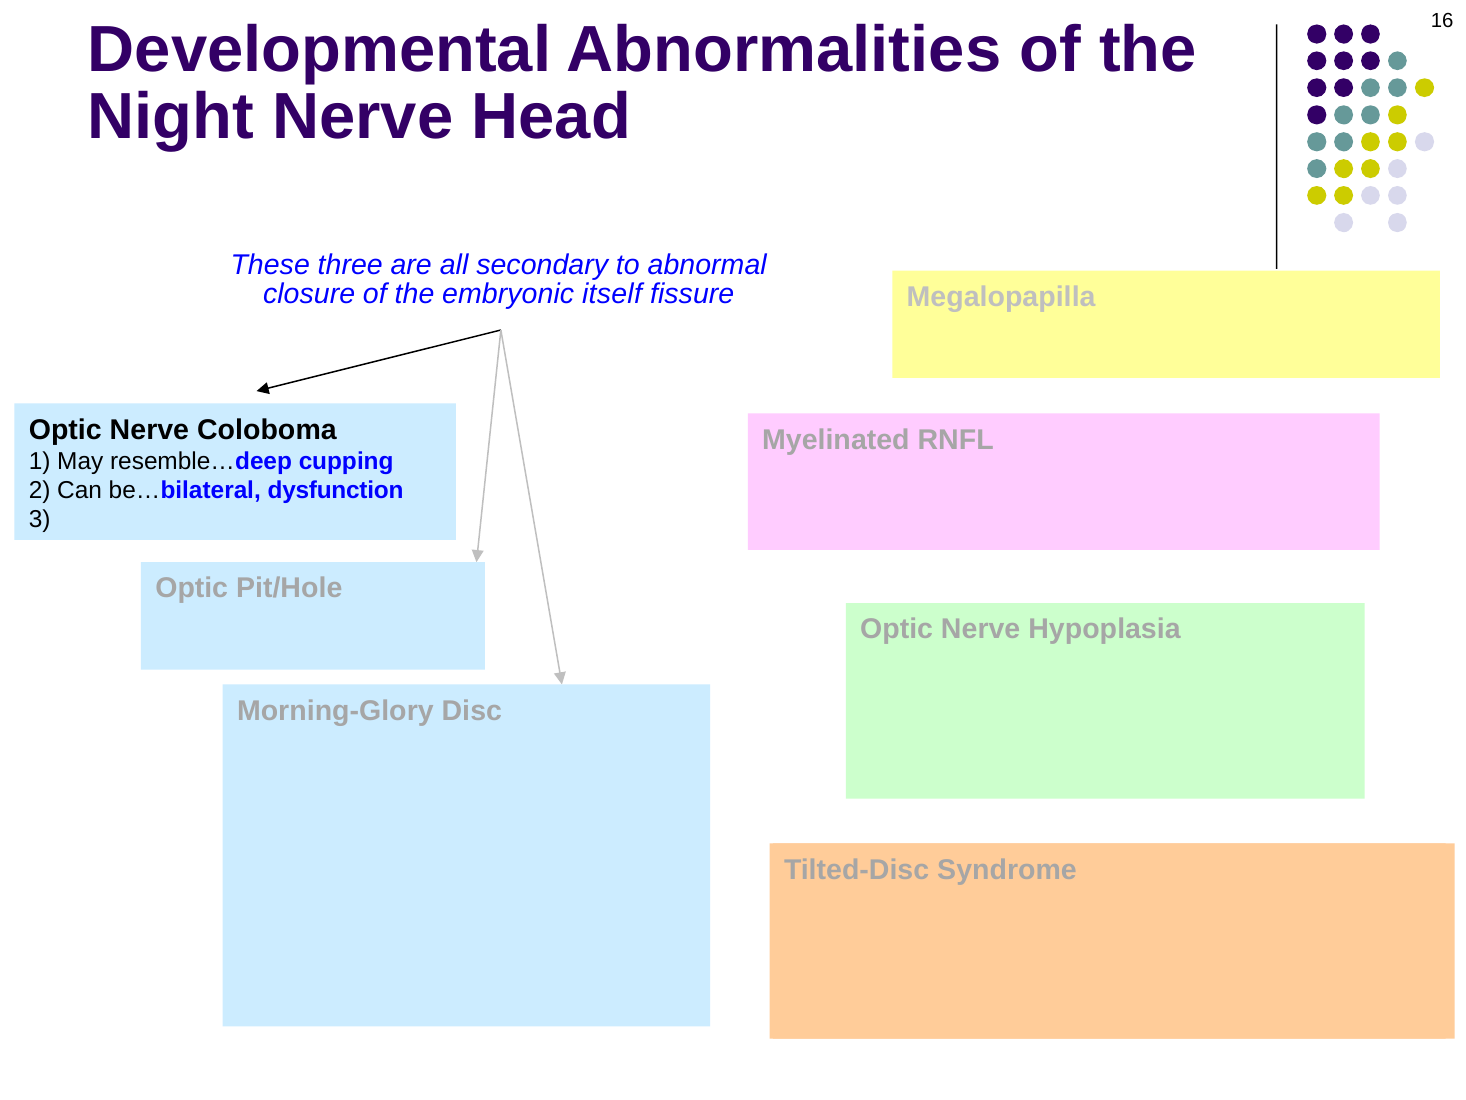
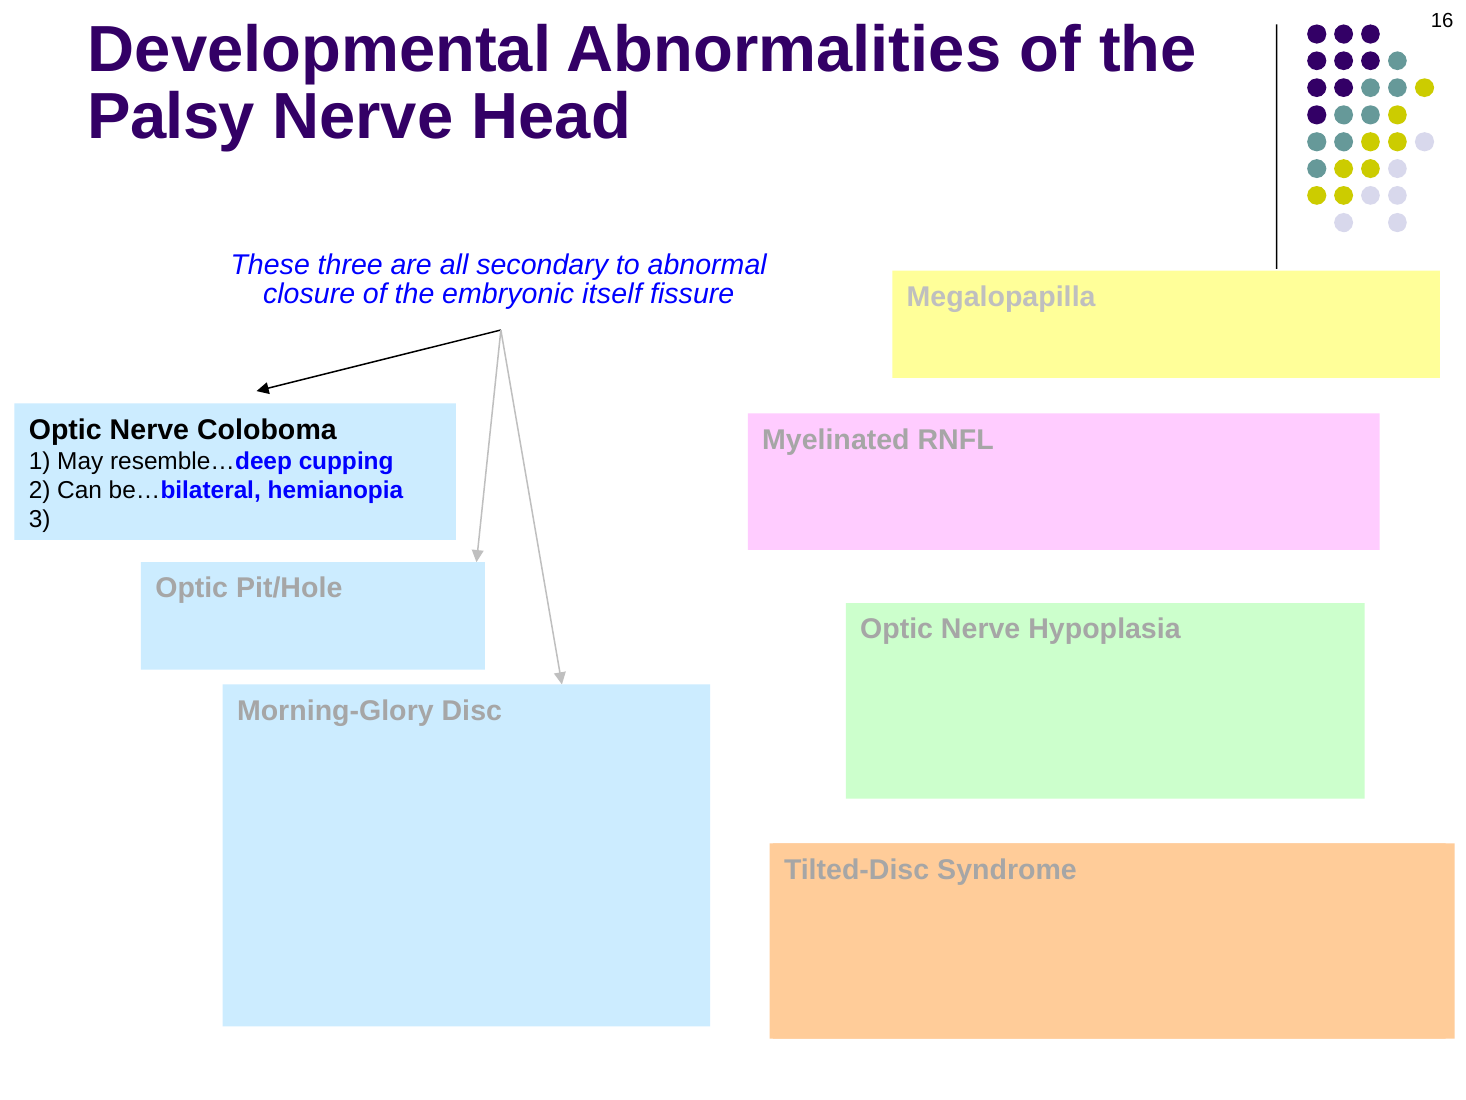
Night: Night -> Palsy
be…bilateral dysfunction: dysfunction -> hemianopia
